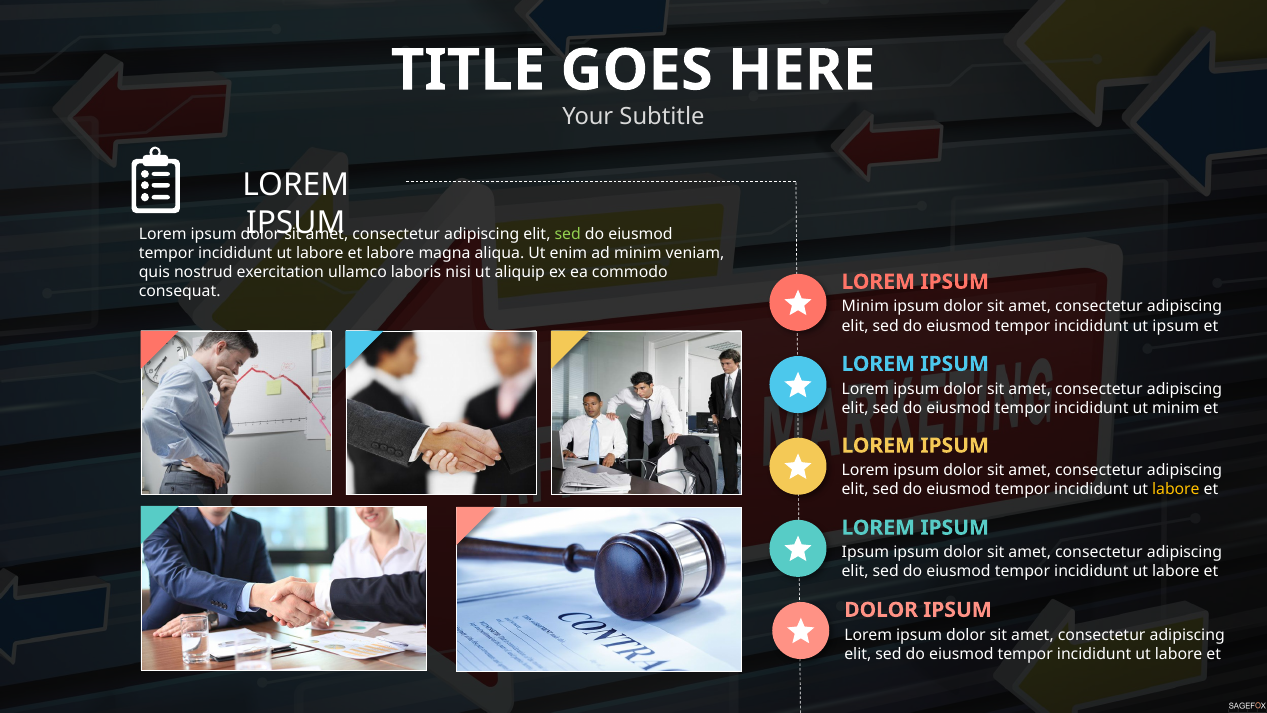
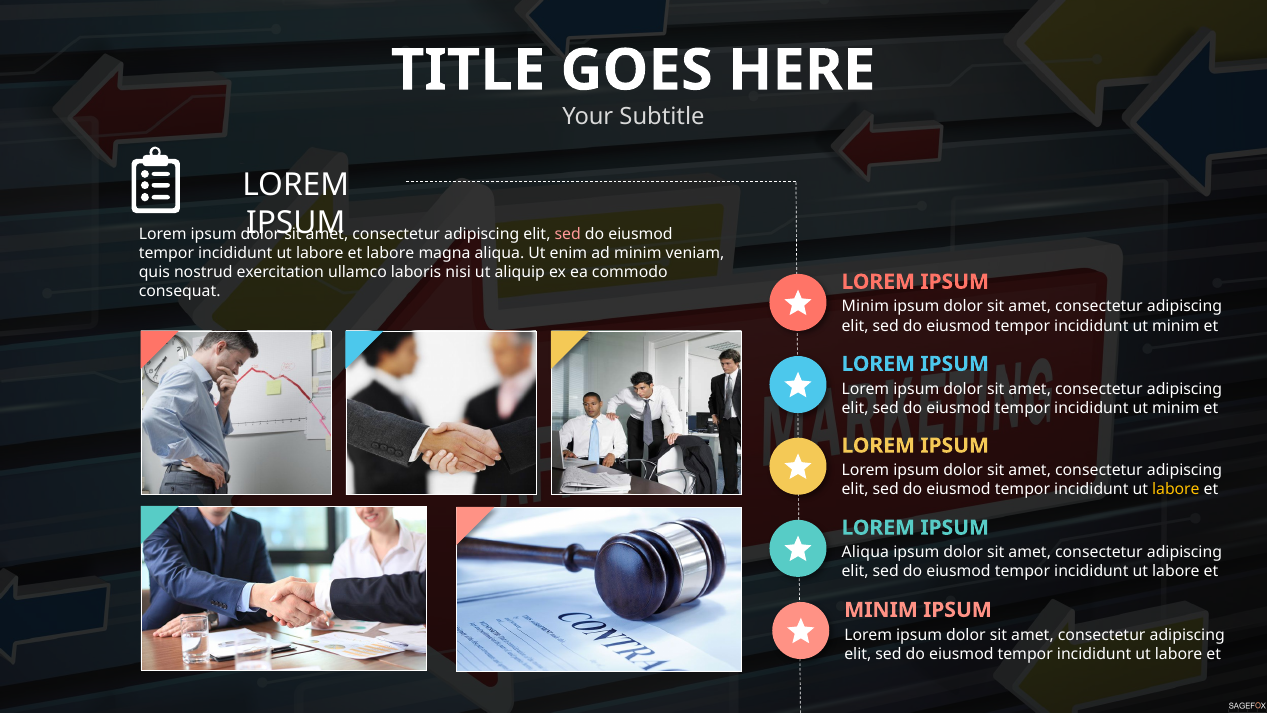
sed at (568, 234) colour: light green -> pink
ipsum at (1176, 326): ipsum -> minim
Ipsum at (865, 553): Ipsum -> Aliqua
DOLOR at (881, 610): DOLOR -> MINIM
